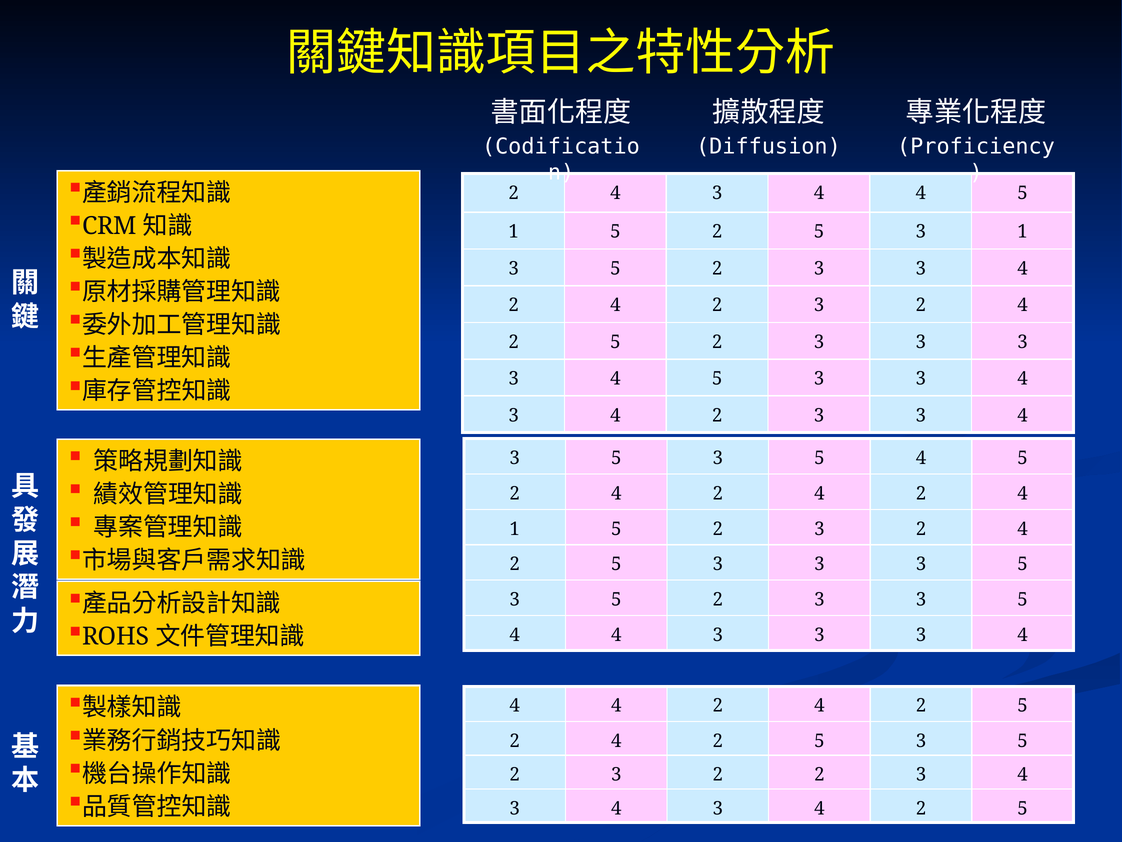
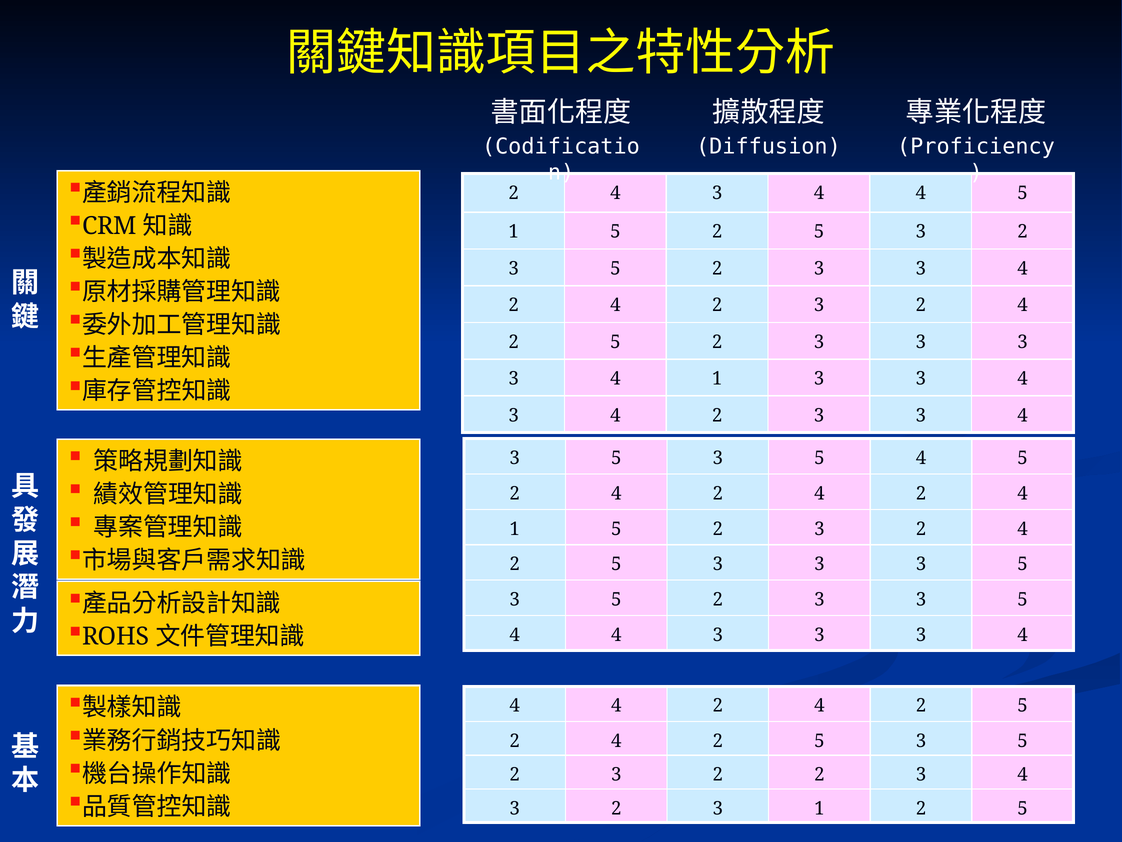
5 3 1: 1 -> 2
3 4 5: 5 -> 1
4 at (616, 808): 4 -> 2
4 at (819, 808): 4 -> 1
